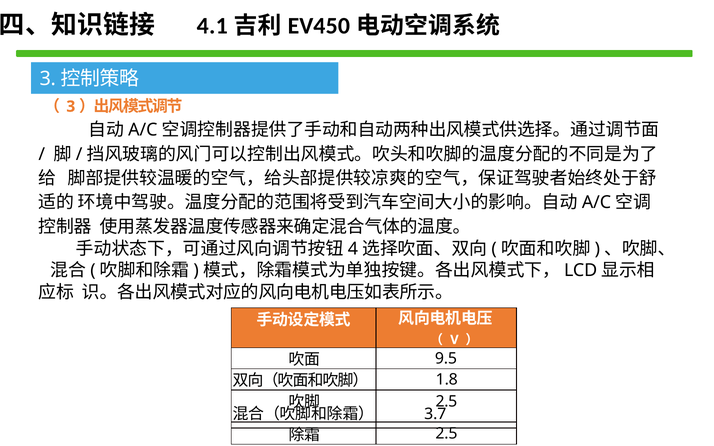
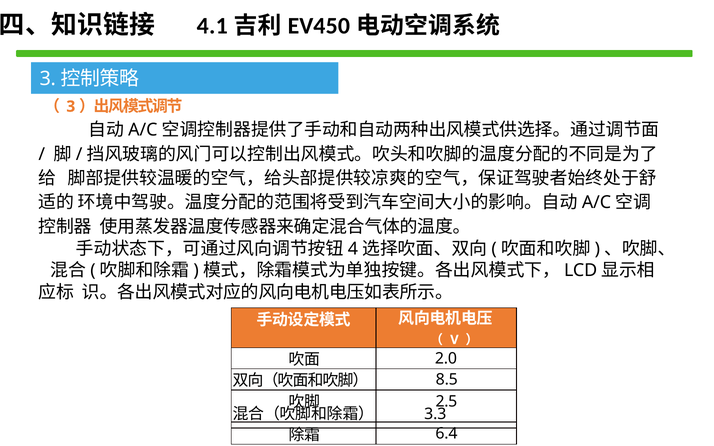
9.5: 9.5 -> 2.0
1.8: 1.8 -> 8.5
3.7: 3.7 -> 3.3
2.5 at (446, 434): 2.5 -> 6.4
